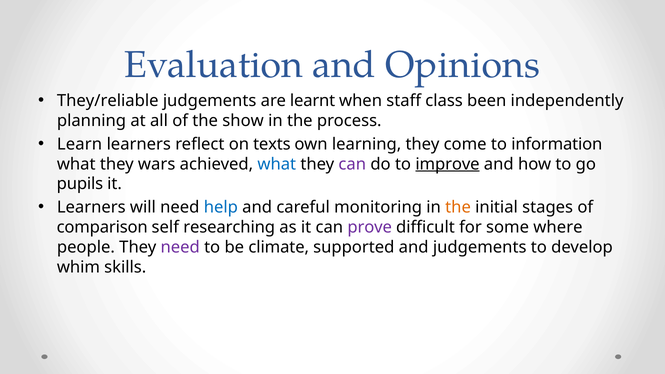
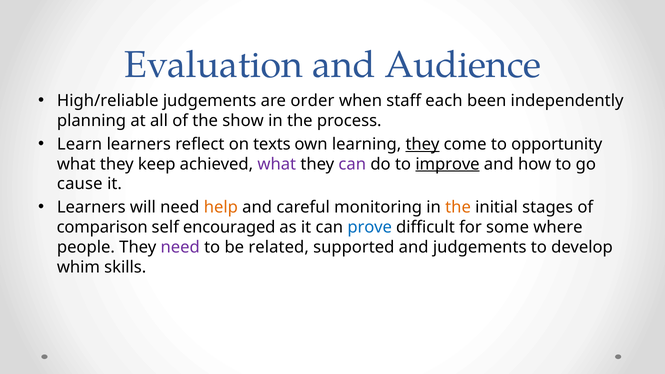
Opinions: Opinions -> Audience
They/reliable: They/reliable -> High/reliable
learnt: learnt -> order
class: class -> each
they at (422, 144) underline: none -> present
information: information -> opportunity
wars: wars -> keep
what at (277, 164) colour: blue -> purple
pupils: pupils -> cause
help colour: blue -> orange
researching: researching -> encouraged
prove colour: purple -> blue
climate: climate -> related
